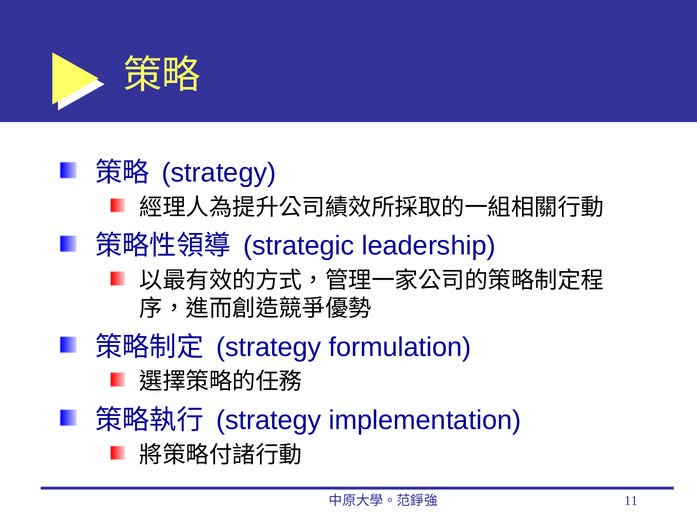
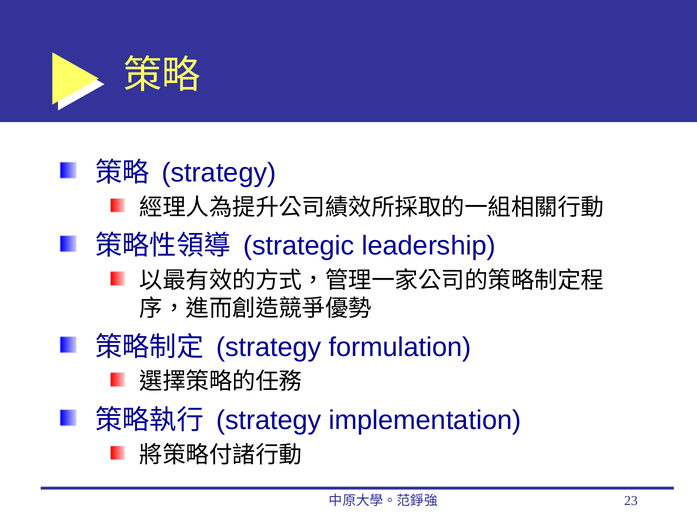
11: 11 -> 23
